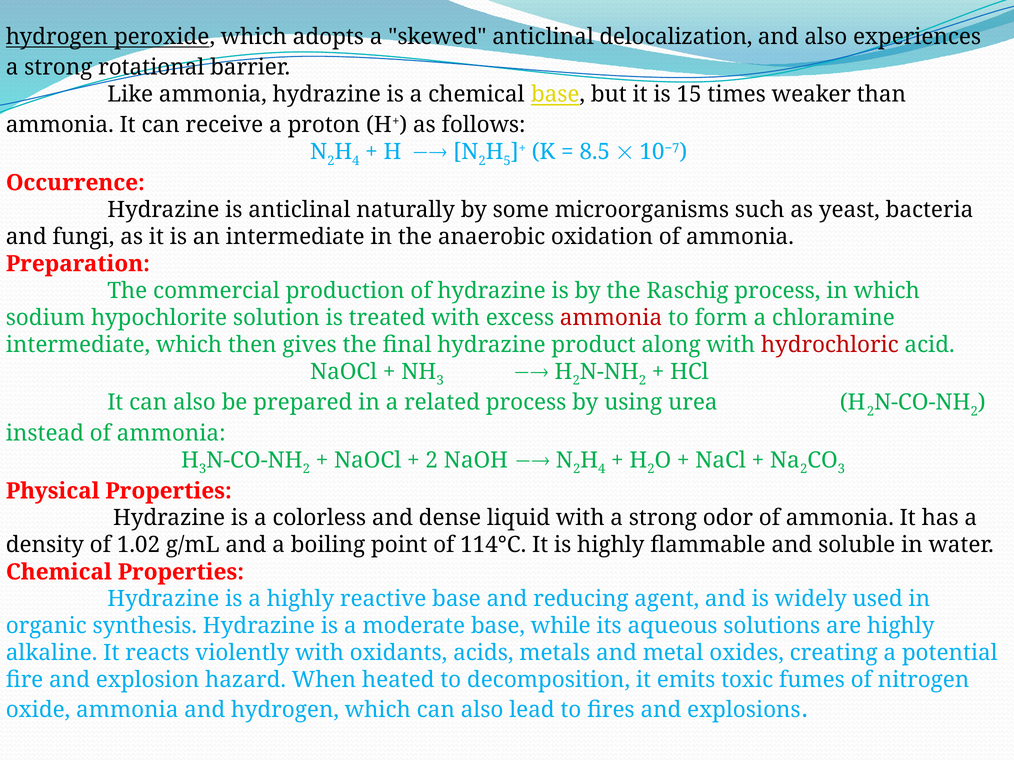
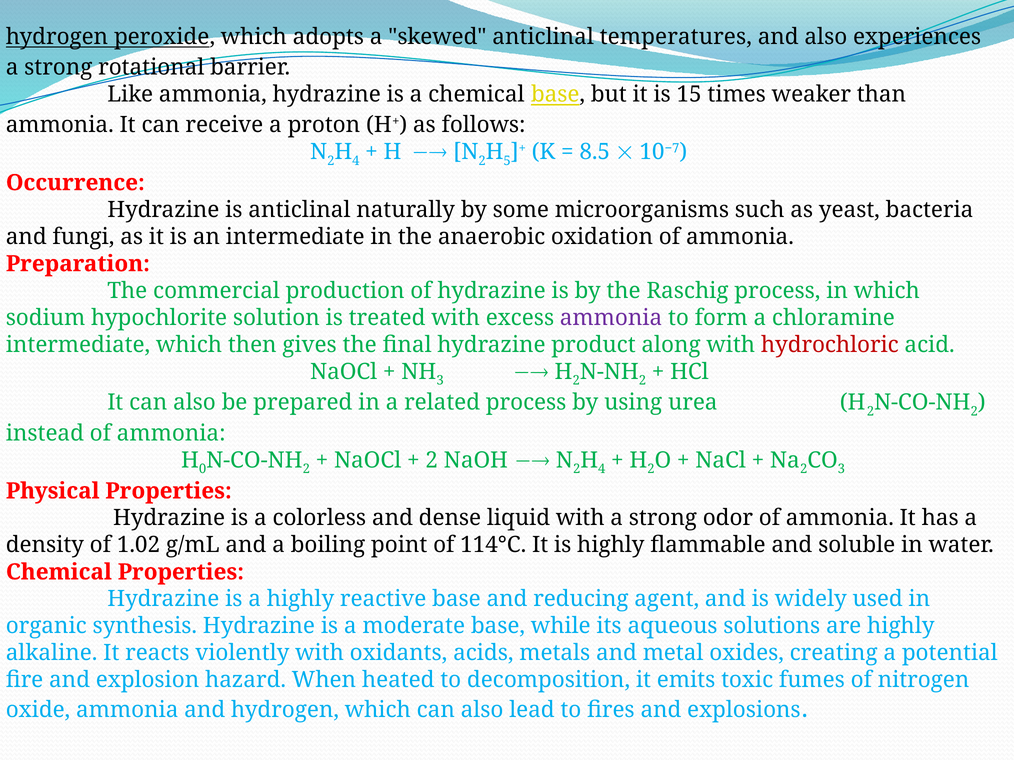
delocalization: delocalization -> temperatures
ammonia at (611, 318) colour: red -> purple
H 3: 3 -> 0
